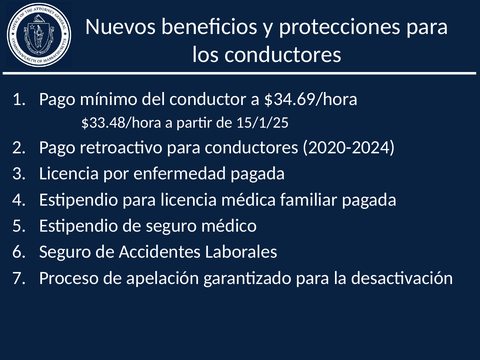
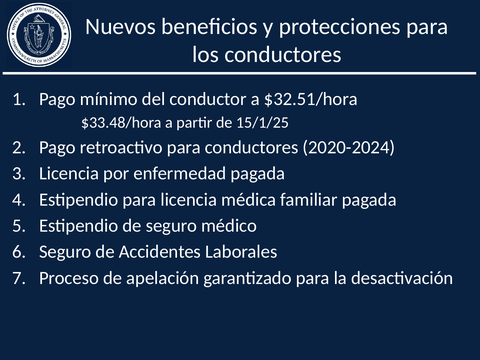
$34.69/hora: $34.69/hora -> $32.51/hora
